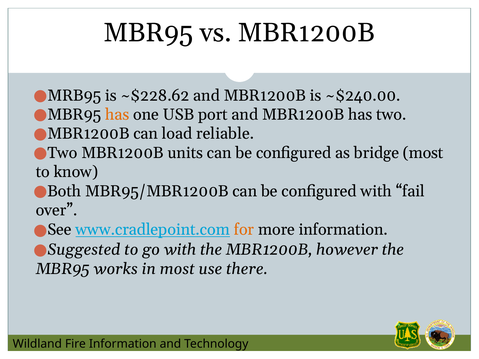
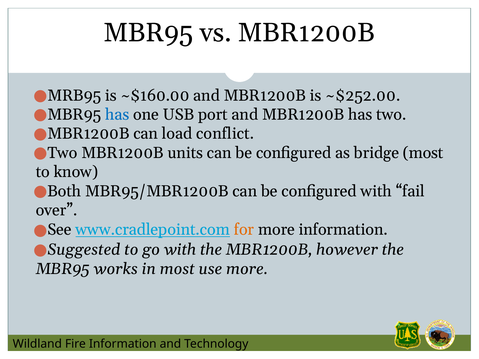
~$228.62: ~$228.62 -> ~$160.00
~$240.00: ~$240.00 -> ~$252.00
has at (117, 115) colour: orange -> blue
reliable: reliable -> conflict
use there: there -> more
